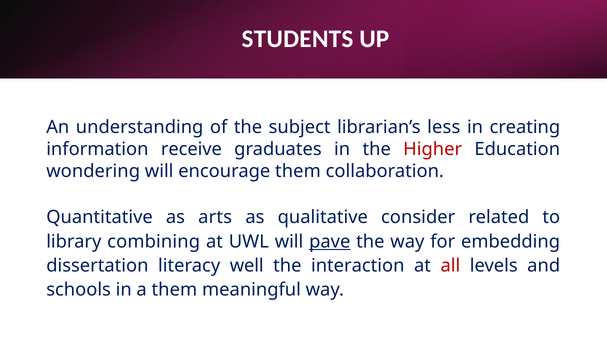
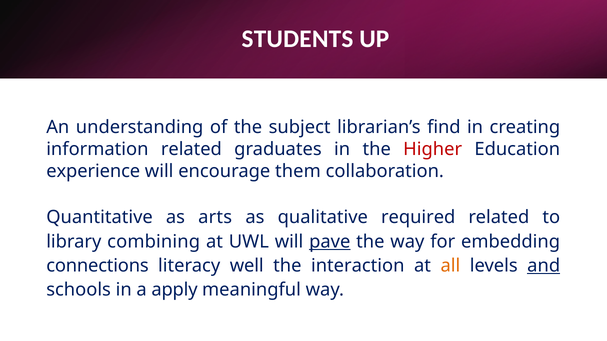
less: less -> find
information receive: receive -> related
wondering: wondering -> experience
consider: consider -> required
dissertation: dissertation -> connections
all colour: red -> orange
and underline: none -> present
a them: them -> apply
